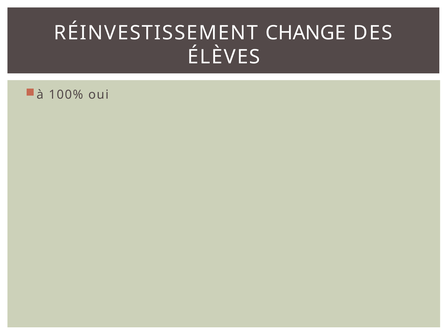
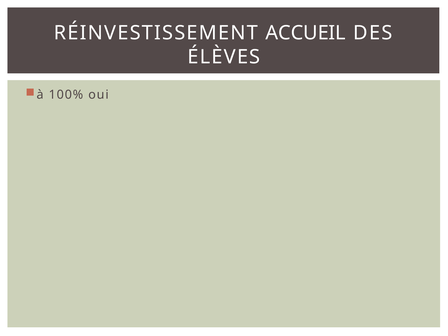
CHANGE: CHANGE -> ACCUEIL
